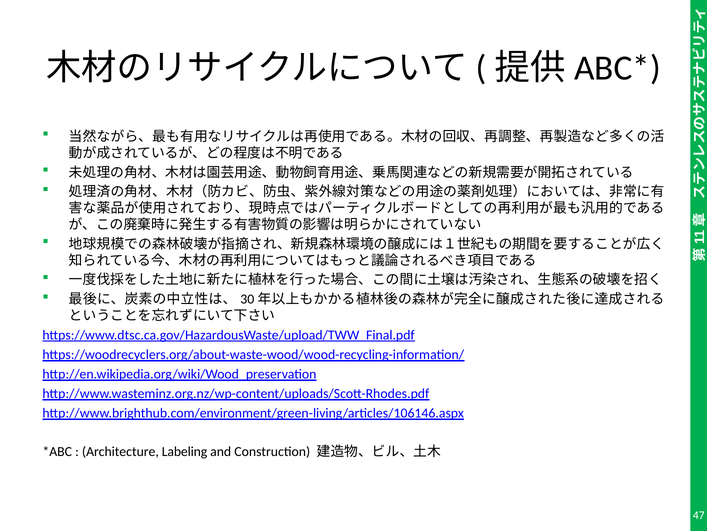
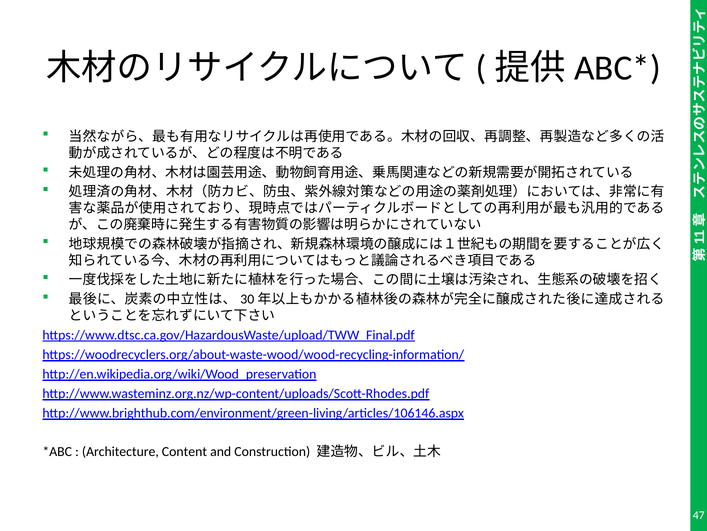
Labeling: Labeling -> Content
